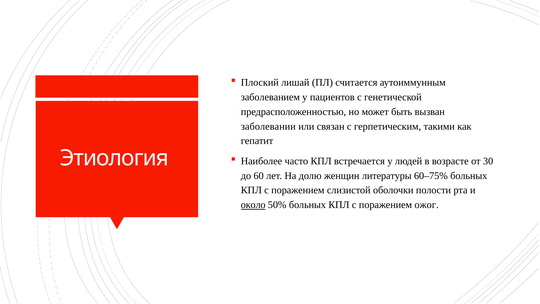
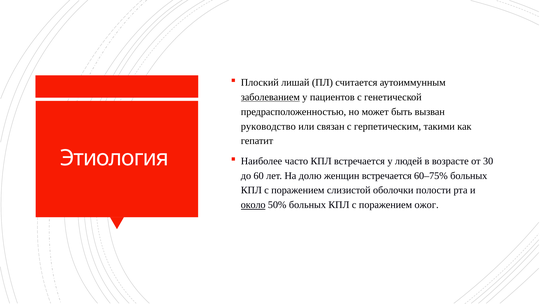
заболеванием underline: none -> present
заболевании: заболевании -> руководство
женщин литературы: литературы -> встречается
